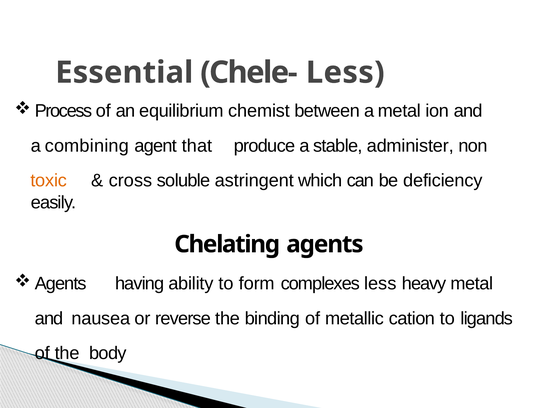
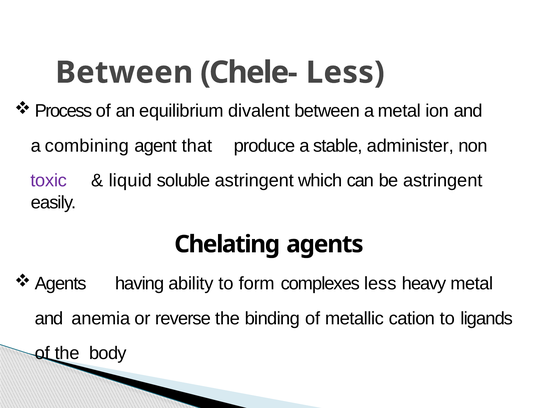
Essential at (124, 73): Essential -> Between
chemist: chemist -> divalent
toxic colour: orange -> purple
cross: cross -> liquid
be deficiency: deficiency -> astringent
nausea: nausea -> anemia
